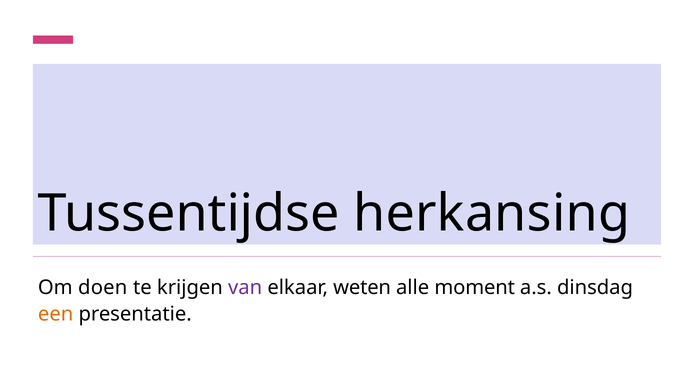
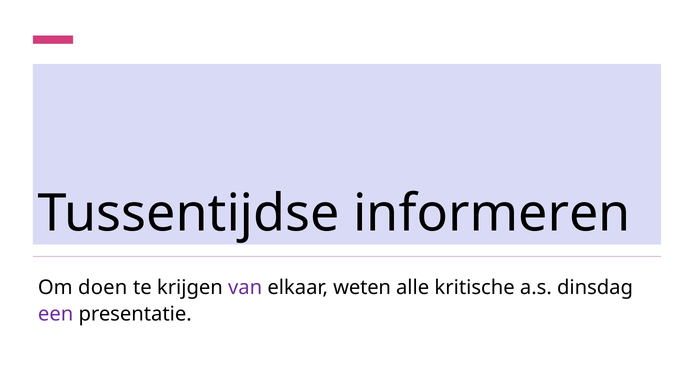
herkansing: herkansing -> informeren
moment: moment -> kritische
een colour: orange -> purple
